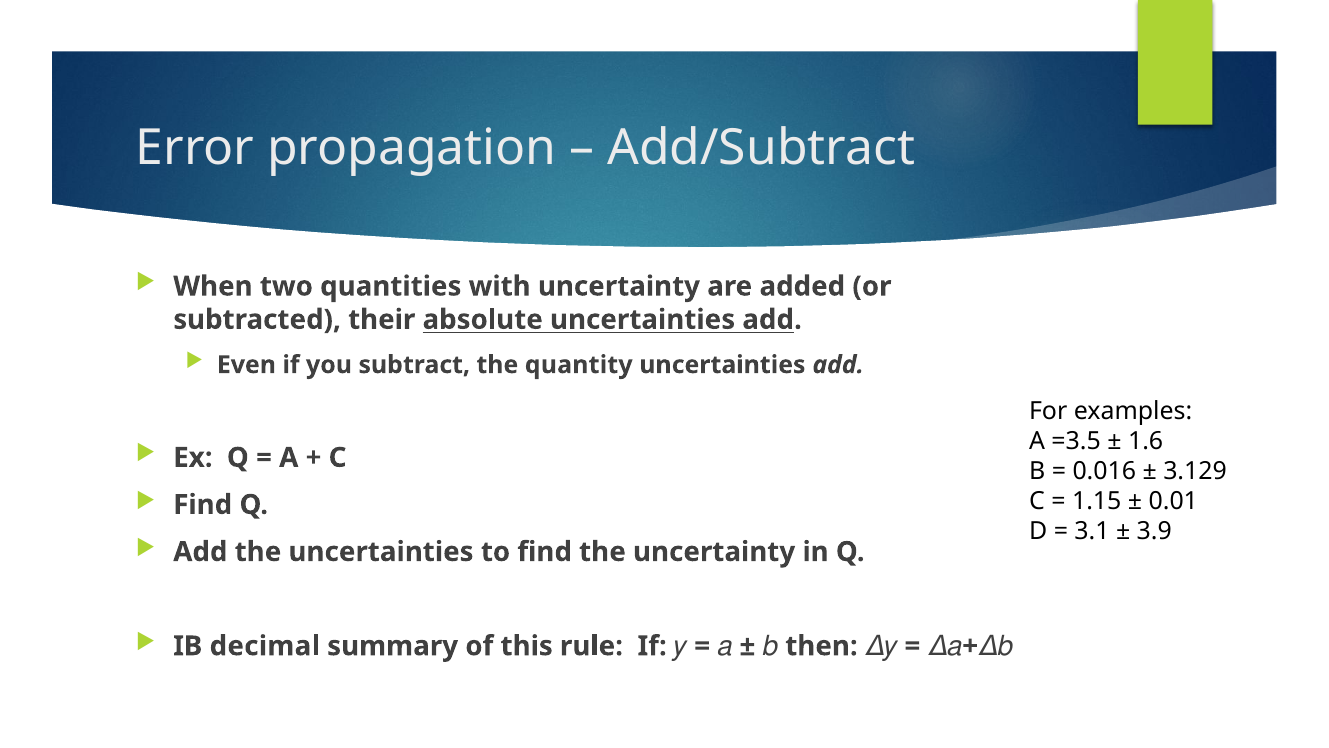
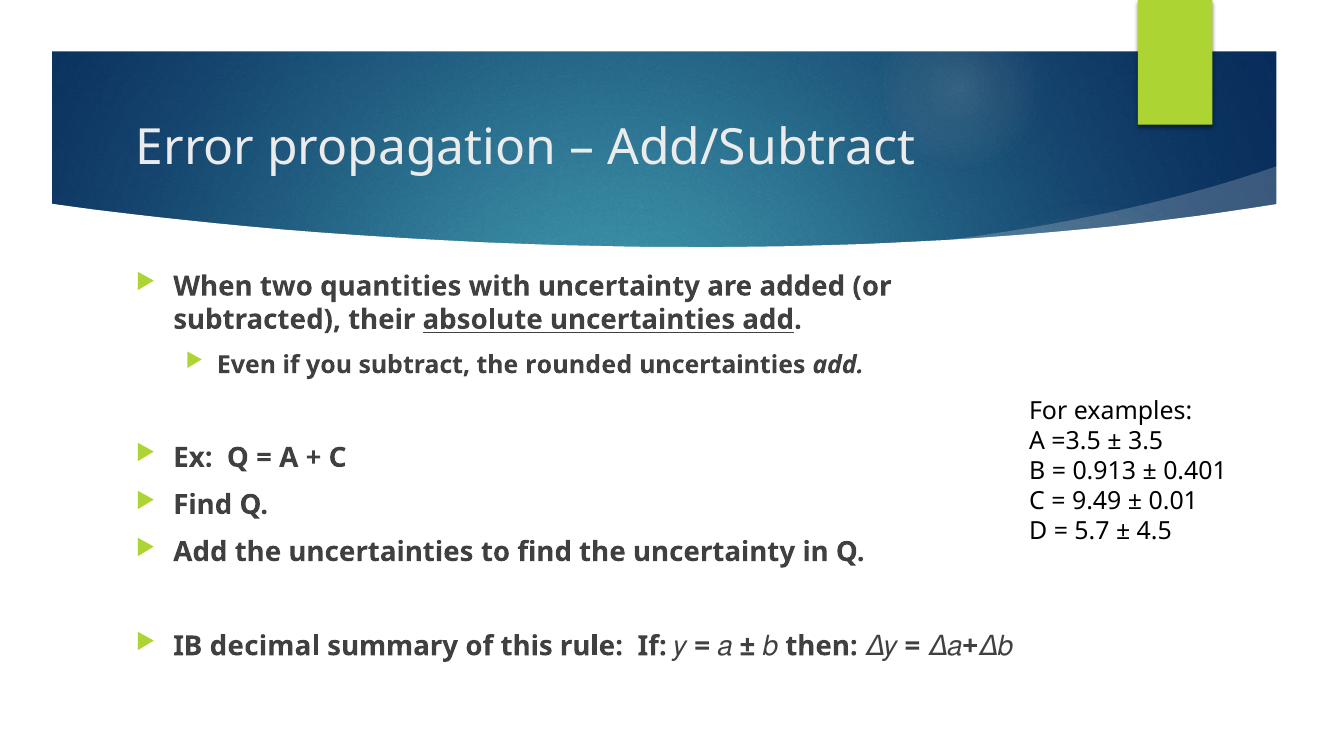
quantity: quantity -> rounded
1.6: 1.6 -> 3.5
0.016: 0.016 -> 0.913
3.129: 3.129 -> 0.401
1.15: 1.15 -> 9.49
3.1: 3.1 -> 5.7
3.9: 3.9 -> 4.5
